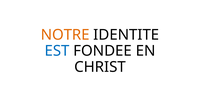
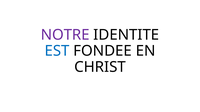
NOTRE colour: orange -> purple
